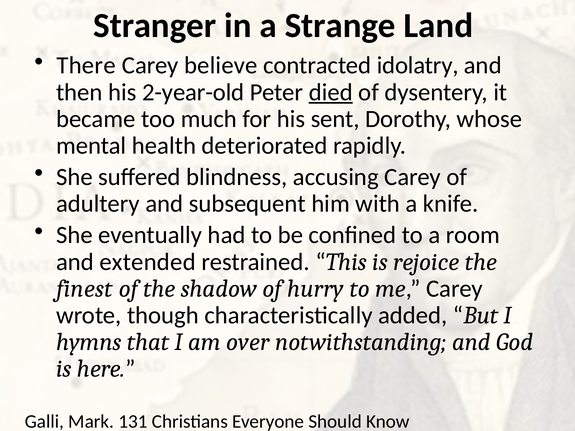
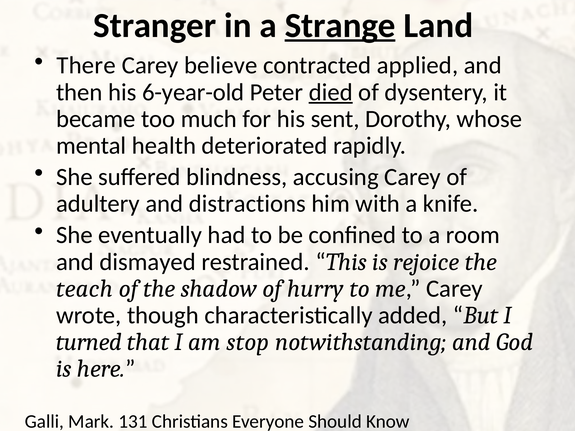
Strange underline: none -> present
idolatry: idolatry -> applied
2-year-old: 2-year-old -> 6-year-old
subsequent: subsequent -> distractions
extended: extended -> dismayed
finest: finest -> teach
hymns: hymns -> turned
over: over -> stop
